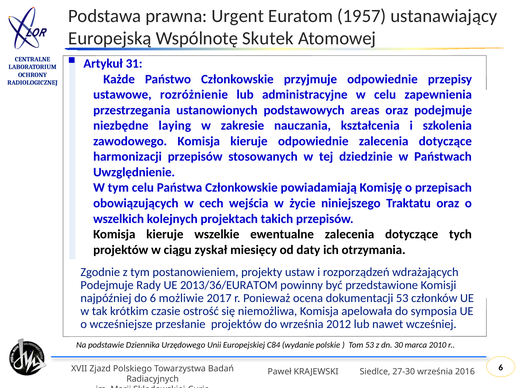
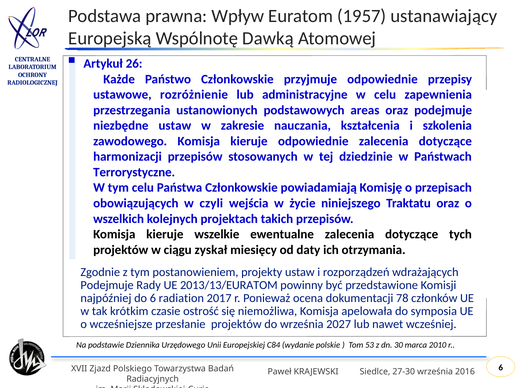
Urgent: Urgent -> Wpływ
Skutek: Skutek -> Dawką
31: 31 -> 26
niezbędne laying: laying -> ustaw
Uwzględnienie: Uwzględnienie -> Terrorystyczne
cech: cech -> czyli
2013/36/EURATOM: 2013/36/EURATOM -> 2013/13/EURATOM
możliwie: możliwie -> radiation
dokumentacji 53: 53 -> 78
2012: 2012 -> 2027
